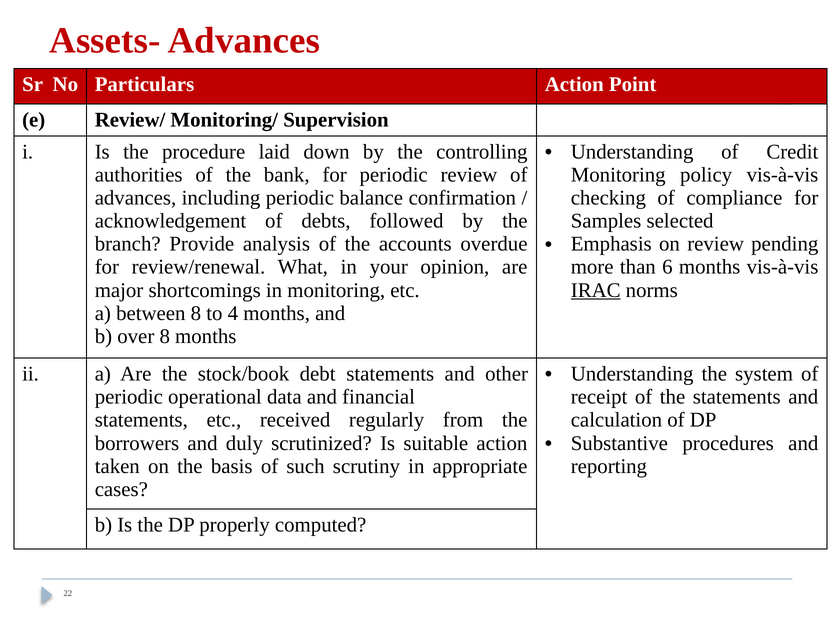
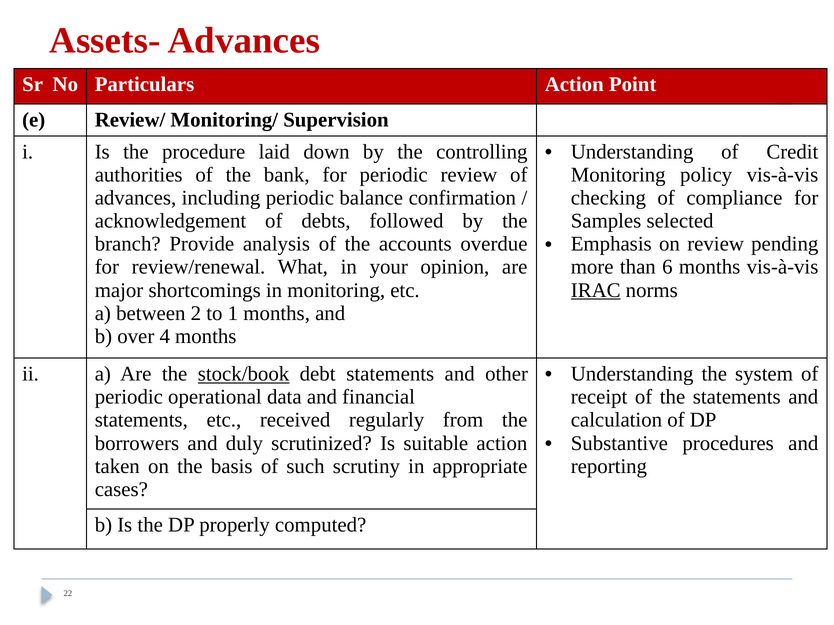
between 8: 8 -> 2
4: 4 -> 1
over 8: 8 -> 4
stock/book underline: none -> present
